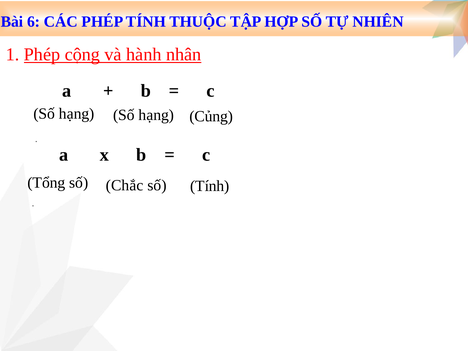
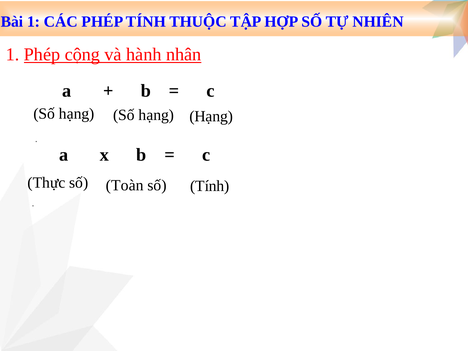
Bài 6: 6 -> 1
hạng Củng: Củng -> Hạng
Tổng: Tổng -> Thực
Chắc: Chắc -> Toàn
